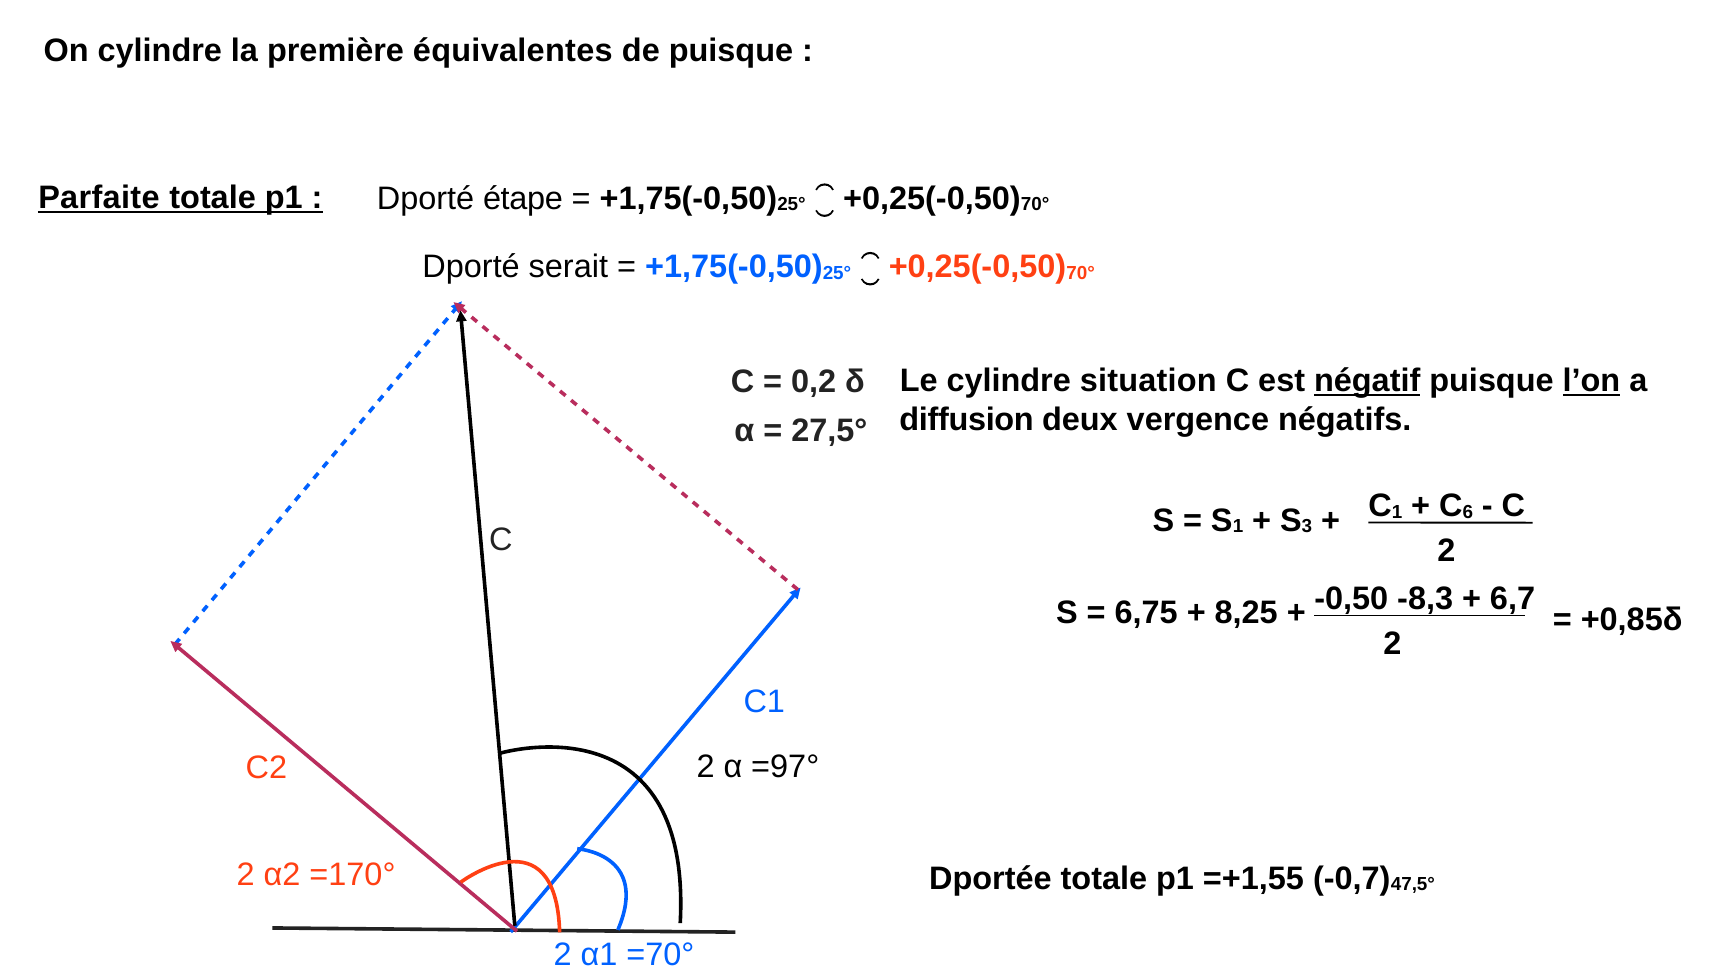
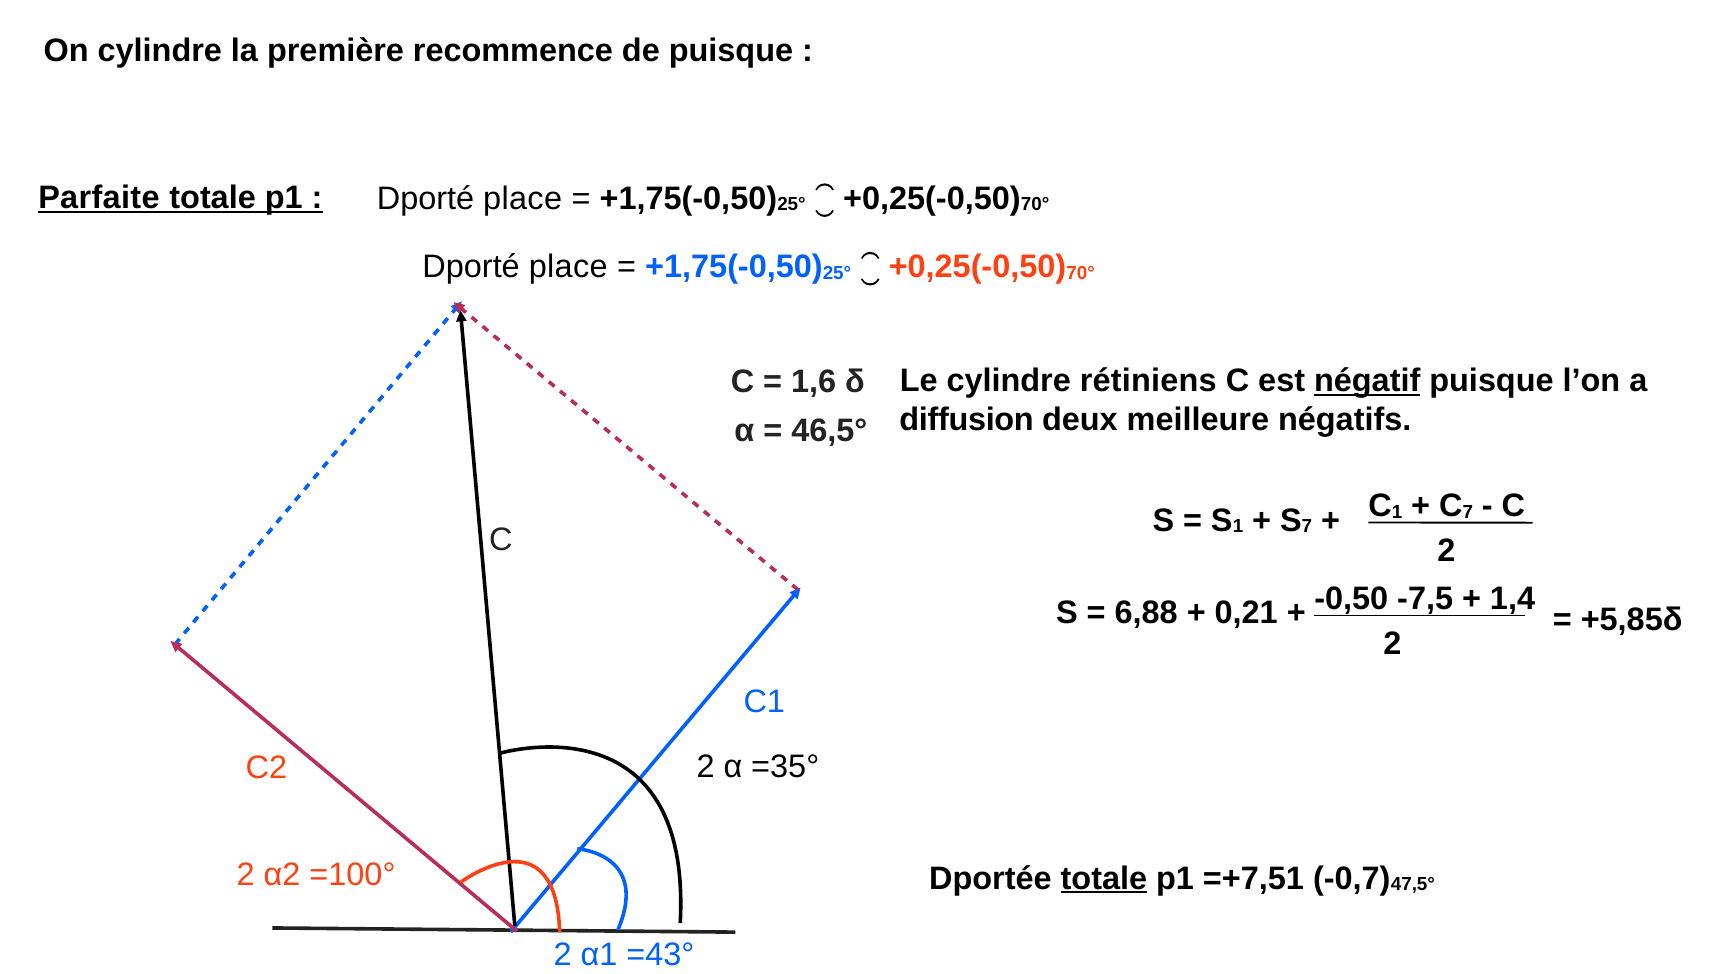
équivalentes: équivalentes -> recommence
étape at (523, 198): étape -> place
serait at (568, 267): serait -> place
situation: situation -> rétiniens
l’on underline: present -> none
0,2: 0,2 -> 1,6
vergence: vergence -> meilleure
27,5°: 27,5° -> 46,5°
C 6: 6 -> 7
S 3: 3 -> 7
-8,3: -8,3 -> -7,5
6,7: 6,7 -> 1,4
6,75: 6,75 -> 6,88
8,25: 8,25 -> 0,21
+0,85δ: +0,85δ -> +5,85δ
=97°: =97° -> =35°
=170°: =170° -> =100°
totale at (1104, 878) underline: none -> present
=+1,55: =+1,55 -> =+7,51
=70°: =70° -> =43°
